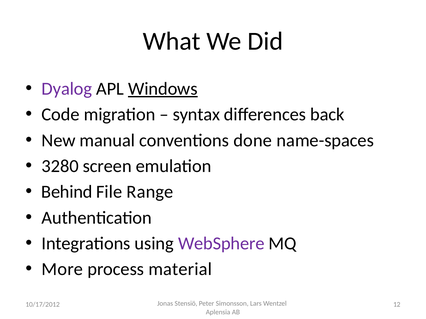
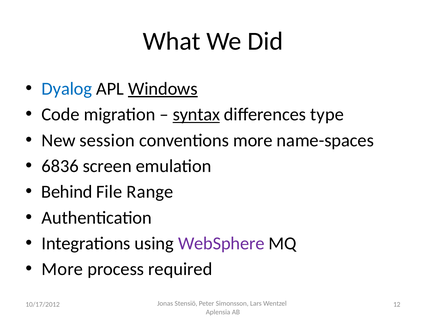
Dyalog colour: purple -> blue
syntax underline: none -> present
back: back -> type
manual: manual -> session
conventions done: done -> more
3280: 3280 -> 6836
material: material -> required
